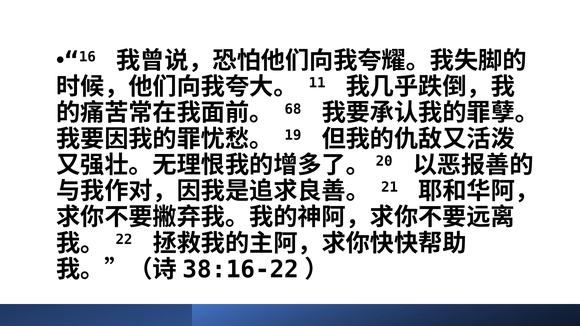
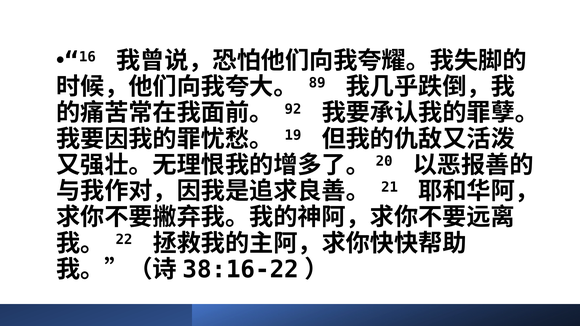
11: 11 -> 89
68: 68 -> 92
